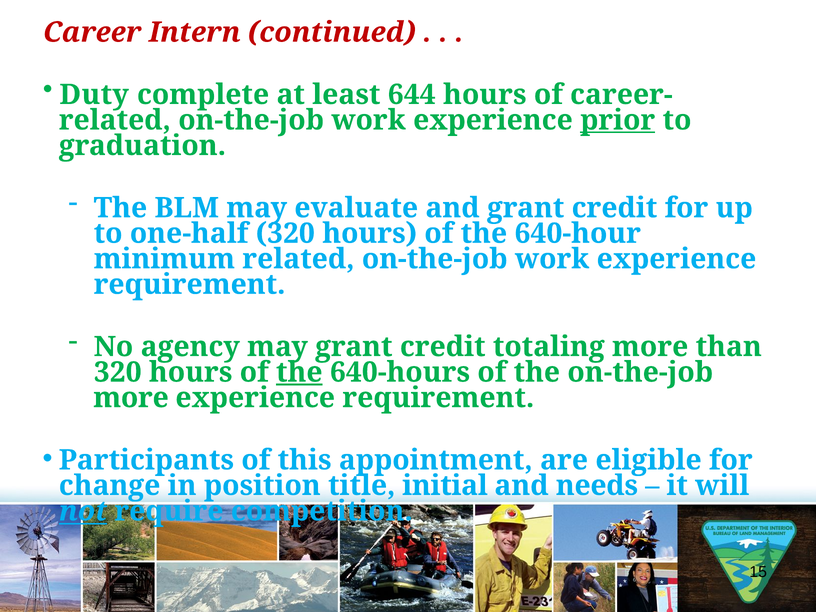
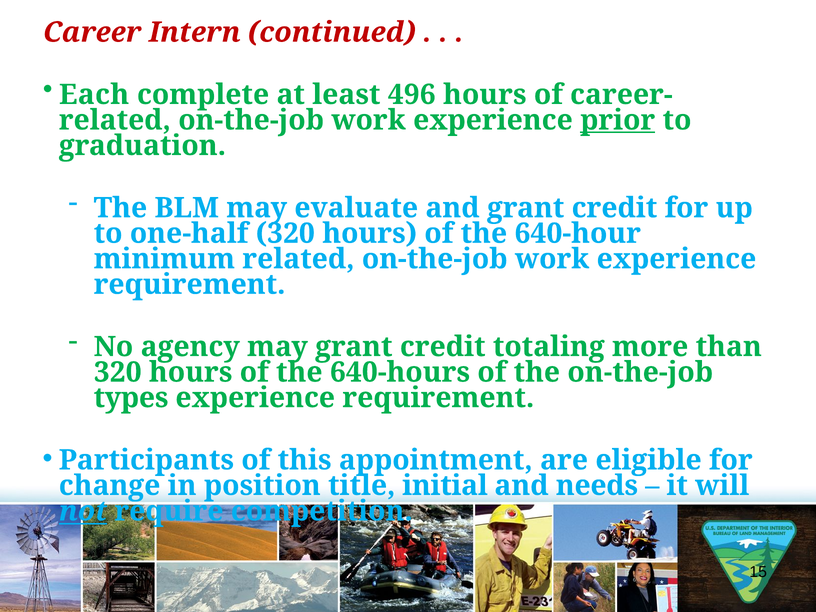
Duty: Duty -> Each
644: 644 -> 496
the at (299, 372) underline: present -> none
more at (131, 398): more -> types
